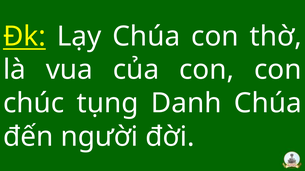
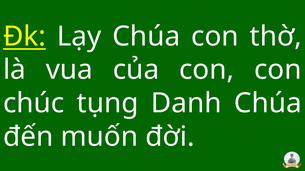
người: người -> muốn
